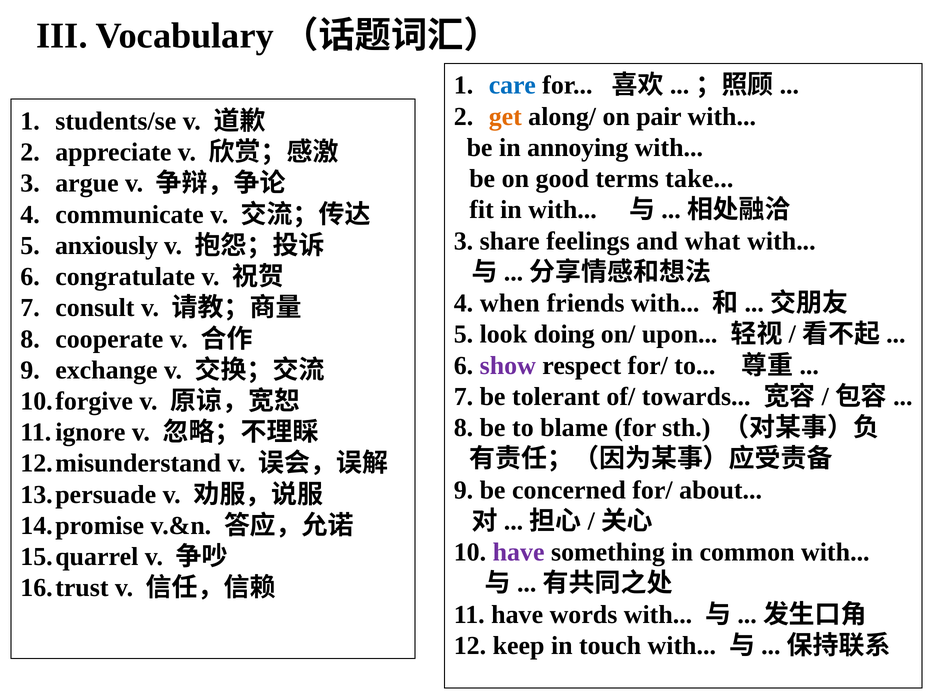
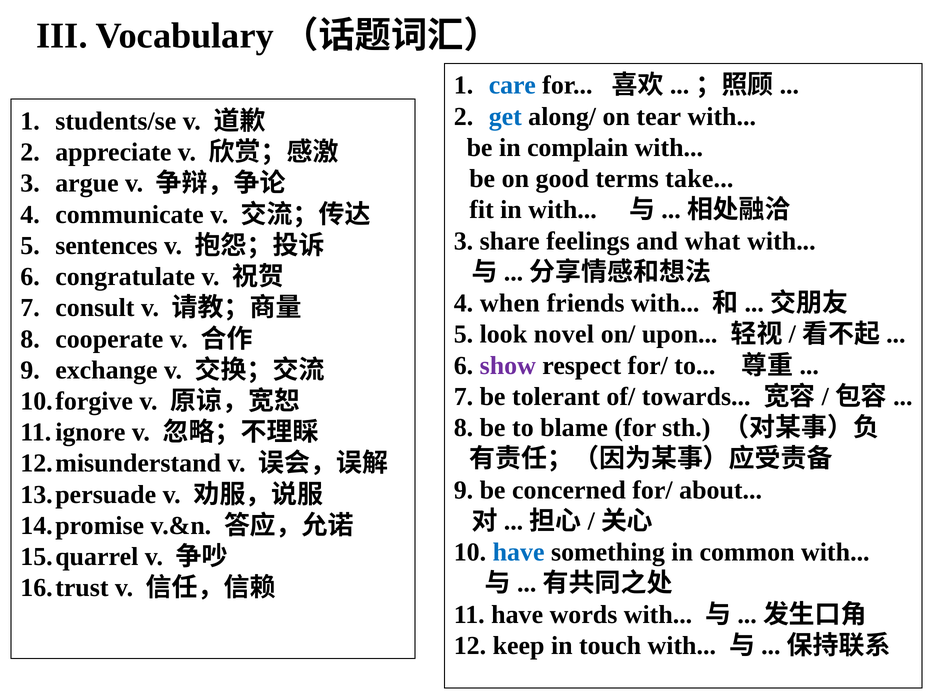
get colour: orange -> blue
pair: pair -> tear
annoying: annoying -> complain
anxiously: anxiously -> sentences
doing: doing -> novel
have at (519, 552) colour: purple -> blue
